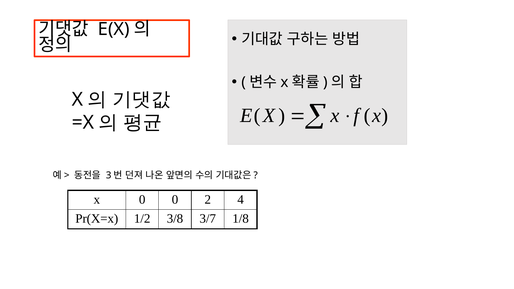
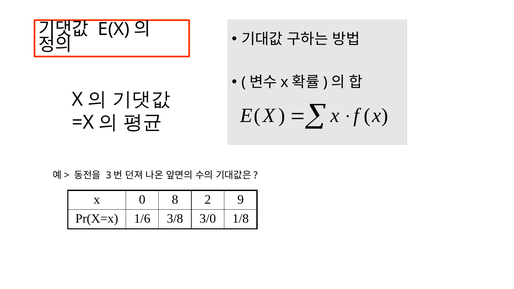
0 0: 0 -> 8
4: 4 -> 9
1/2: 1/2 -> 1/6
3/7: 3/7 -> 3/0
